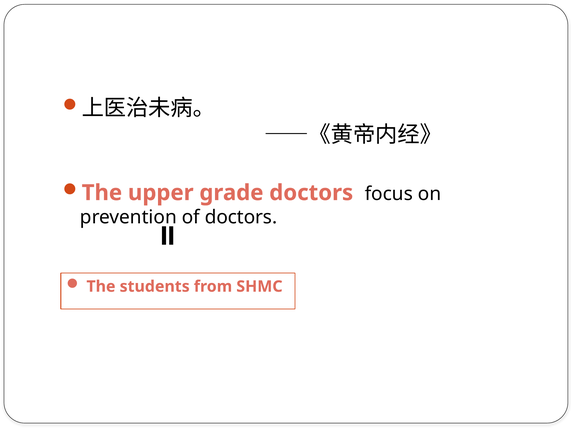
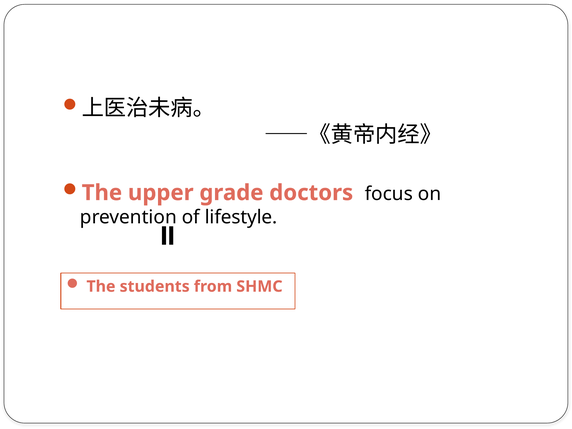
of doctors: doctors -> lifestyle
